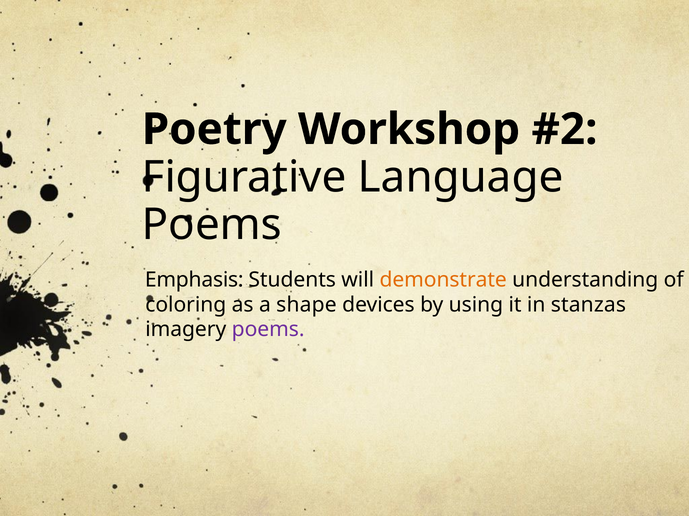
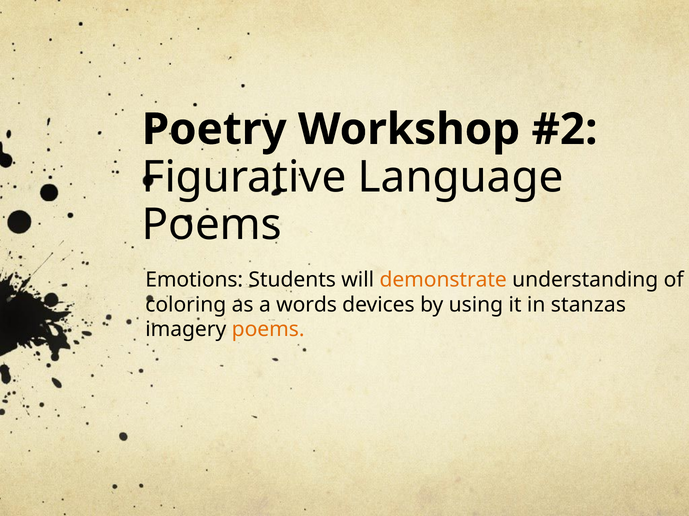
Emphasis: Emphasis -> Emotions
shape: shape -> words
poems at (268, 330) colour: purple -> orange
